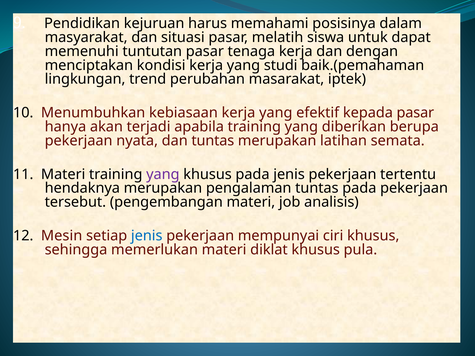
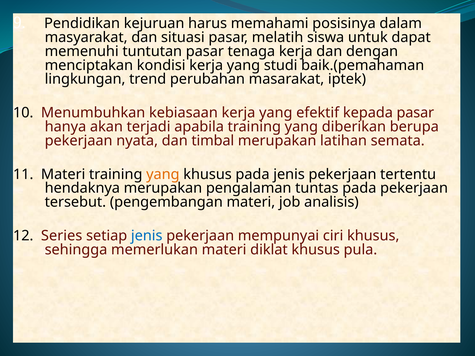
dan tuntas: tuntas -> timbal
yang at (163, 174) colour: purple -> orange
Mesin: Mesin -> Series
